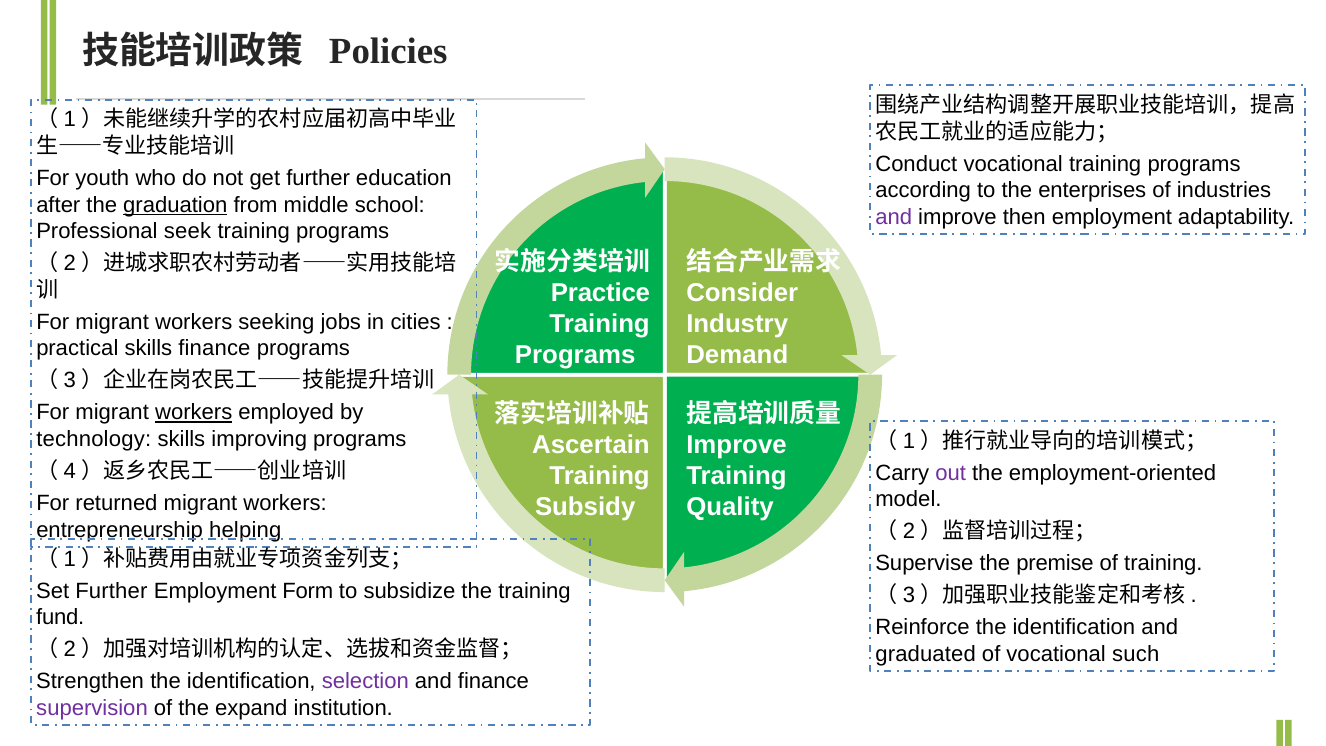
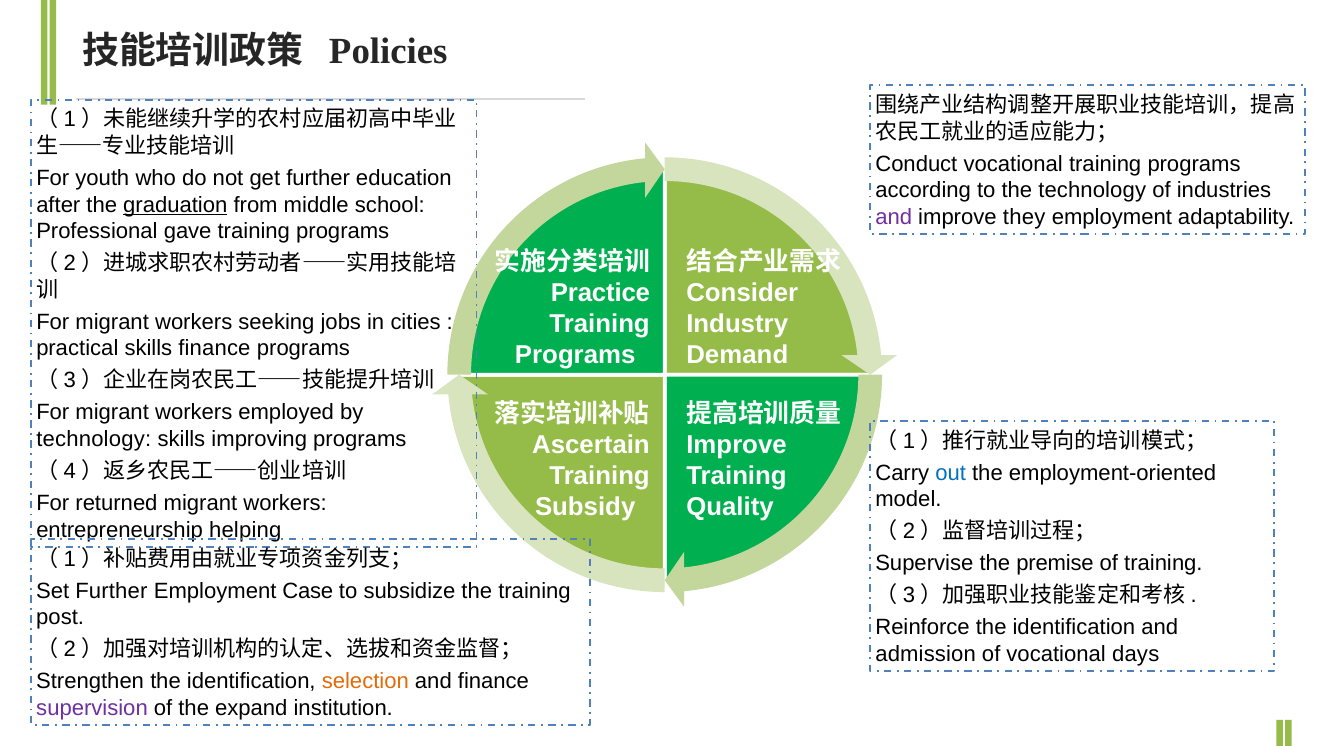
the enterprises: enterprises -> technology
then: then -> they
seek: seek -> gave
workers at (194, 413) underline: present -> none
out colour: purple -> blue
Form: Form -> Case
fund: fund -> post
graduated: graduated -> admission
such: such -> days
selection colour: purple -> orange
